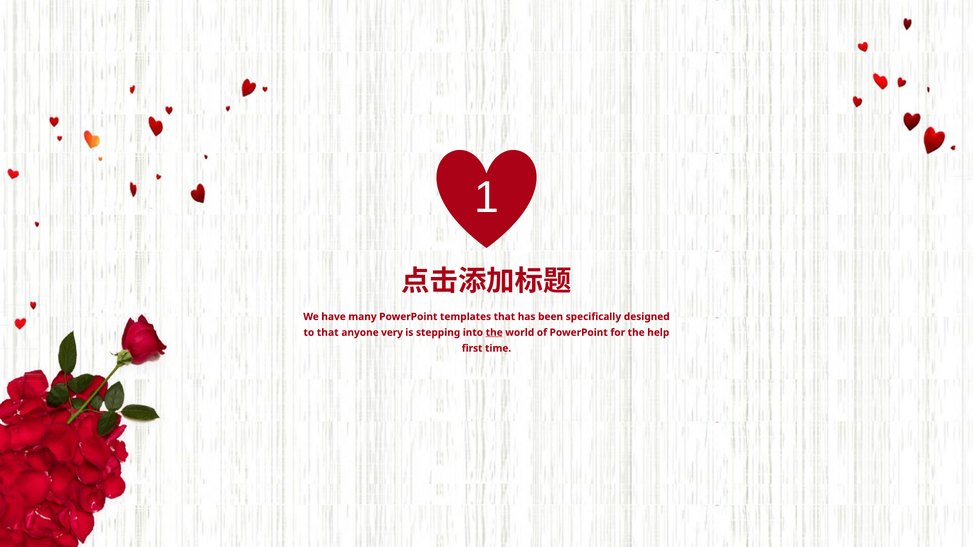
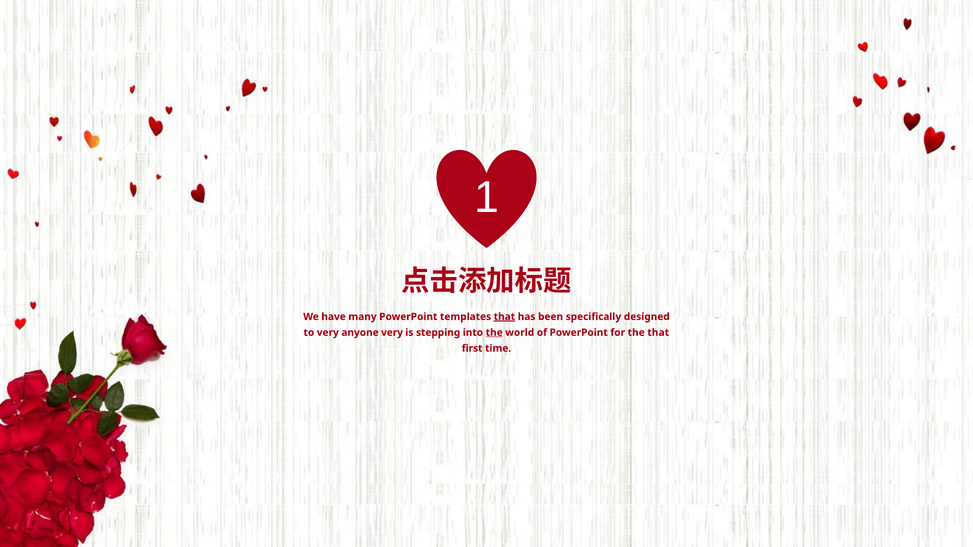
that at (504, 317) underline: none -> present
to that: that -> very
the help: help -> that
